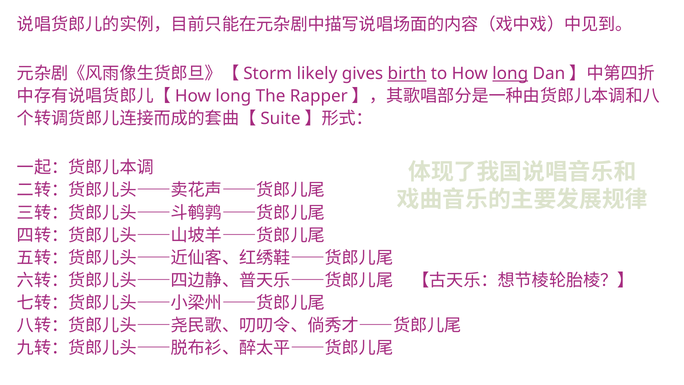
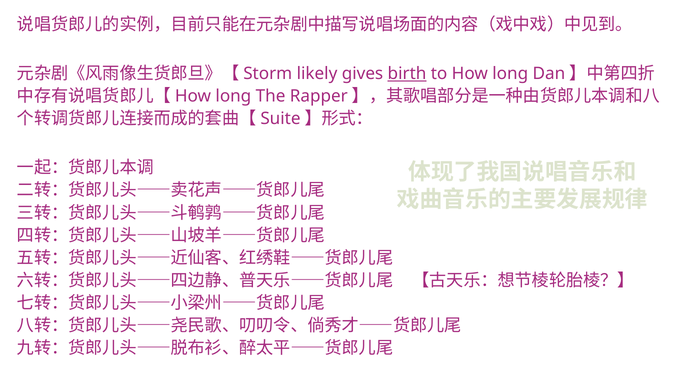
long at (510, 74) underline: present -> none
